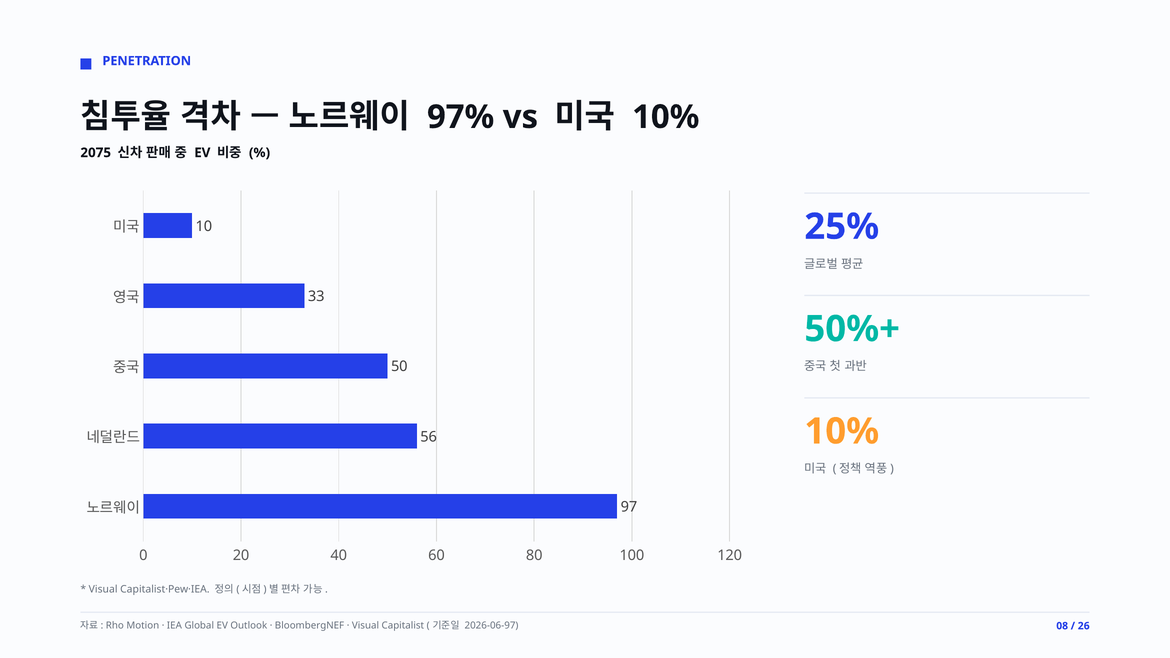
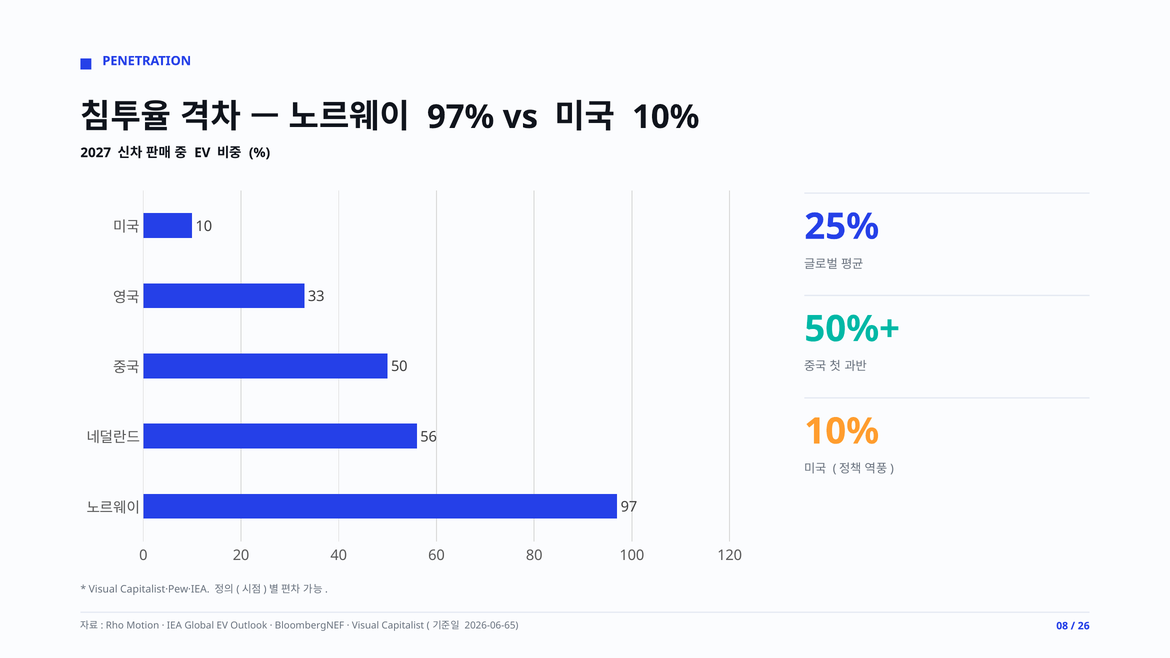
2075: 2075 -> 2027
2026-06-97: 2026-06-97 -> 2026-06-65
